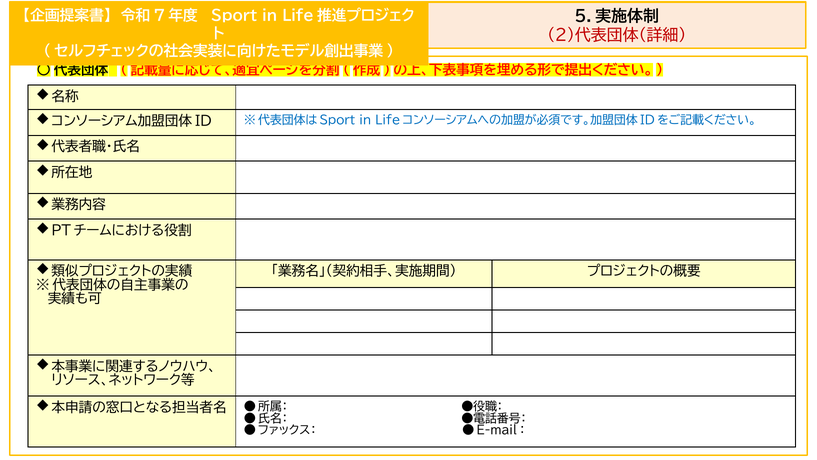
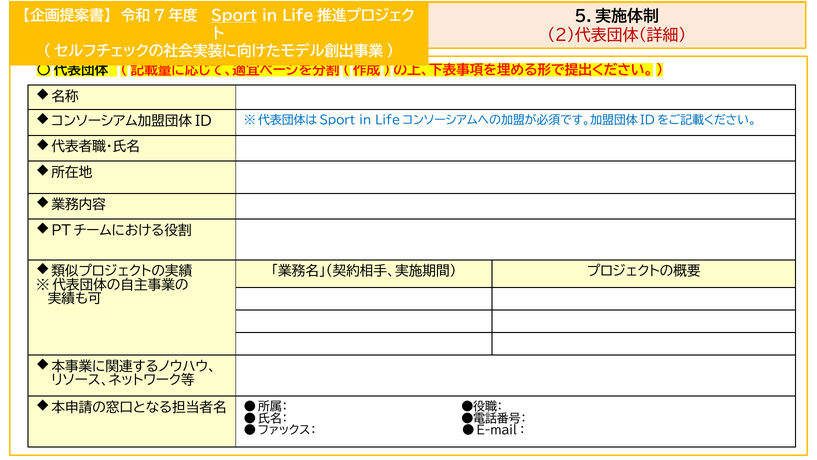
Sport underline: none -> present
